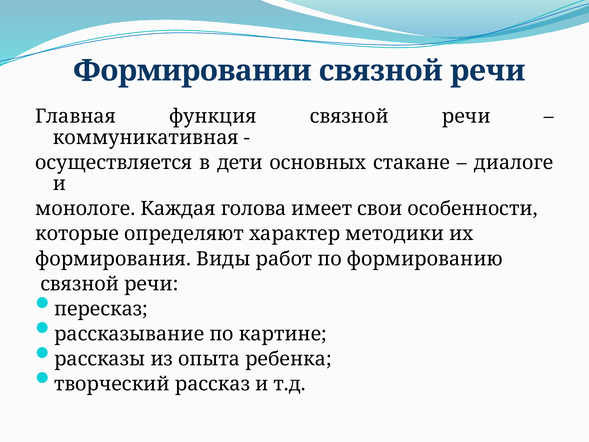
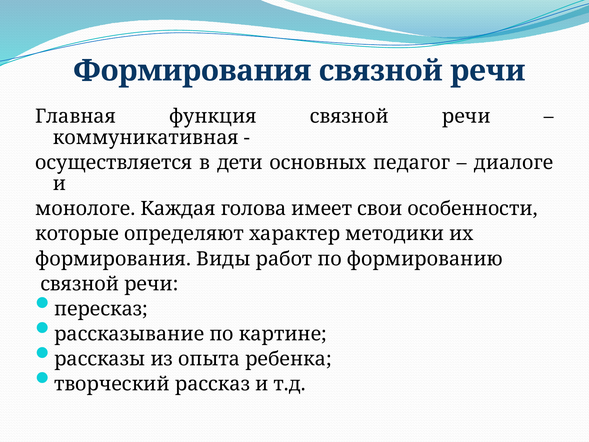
Формировании at (192, 71): Формировании -> Формирования
стакане: стакане -> педагог
